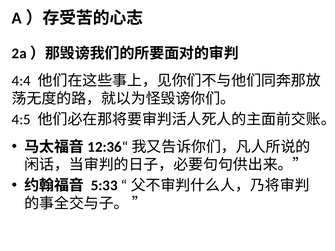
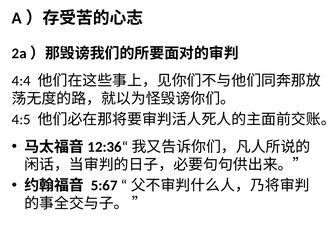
5:33: 5:33 -> 5:67
